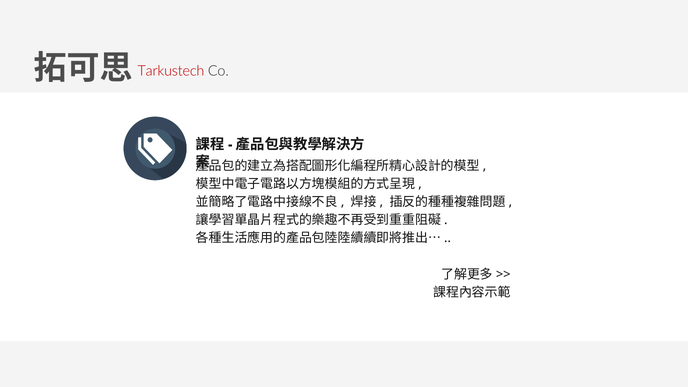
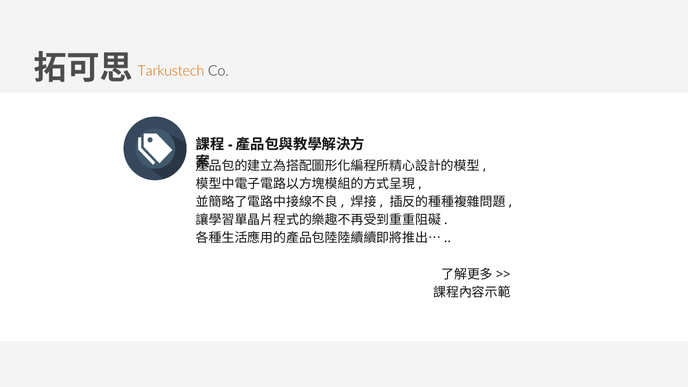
Tarkustech colour: red -> orange
